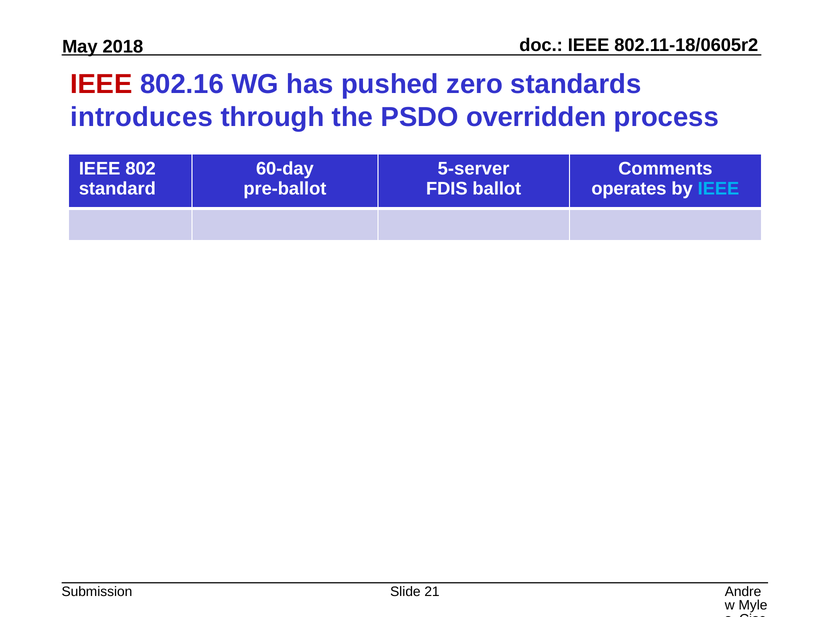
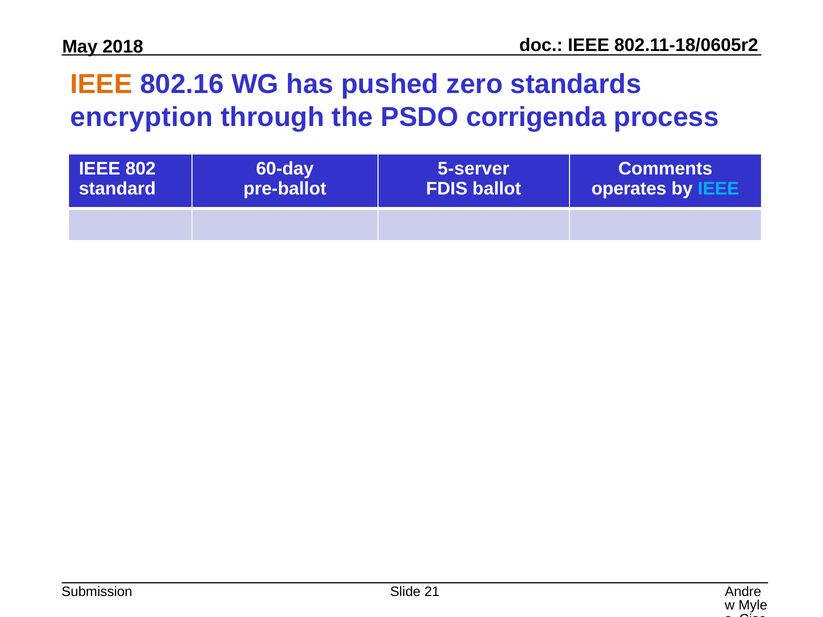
IEEE at (101, 84) colour: red -> orange
introduces: introduces -> encryption
overridden: overridden -> corrigenda
